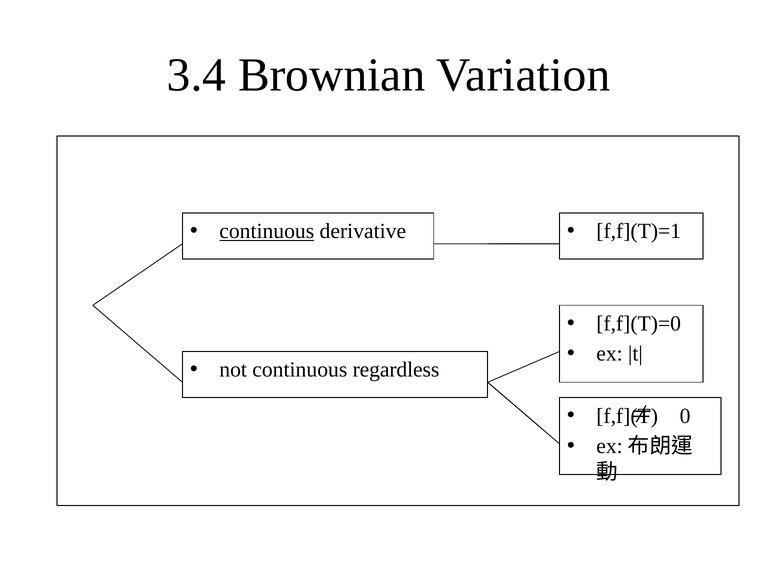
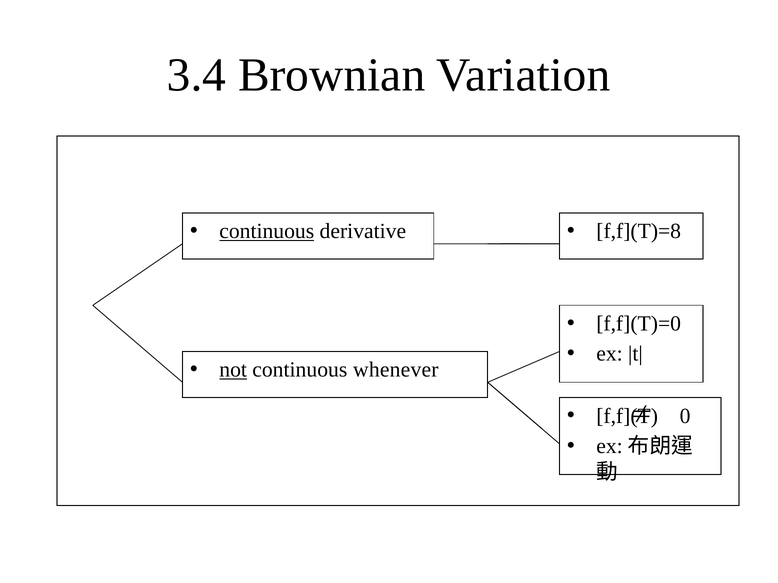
f,f](T)=1: f,f](T)=1 -> f,f](T)=8
not underline: none -> present
regardless: regardless -> whenever
